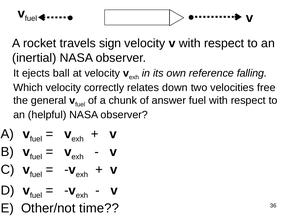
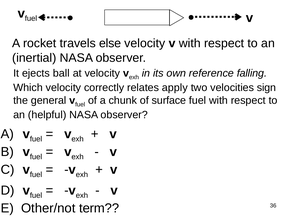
sign: sign -> else
down: down -> apply
free: free -> sign
answer: answer -> surface
time: time -> term
